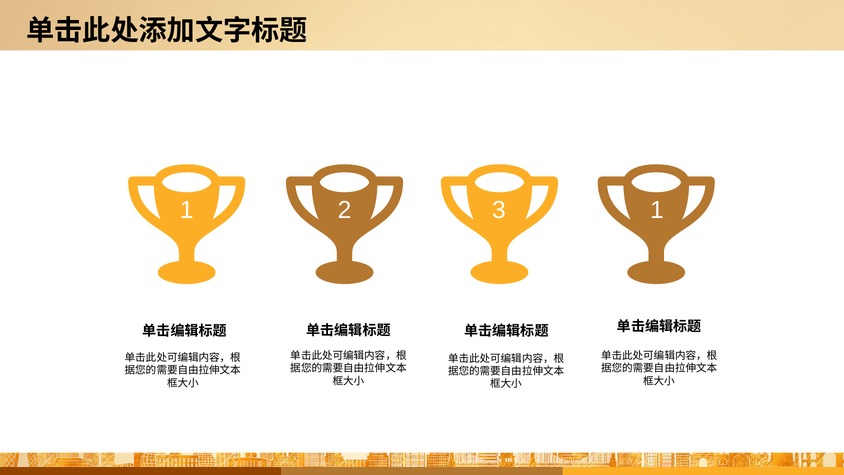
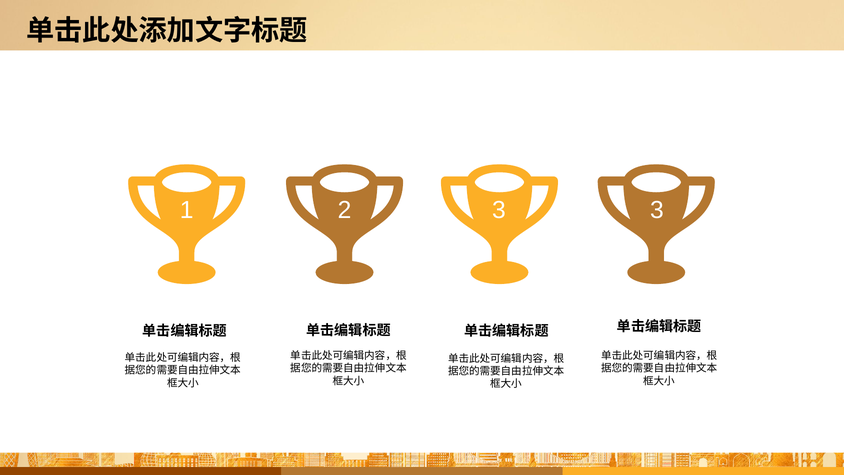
3 1: 1 -> 3
